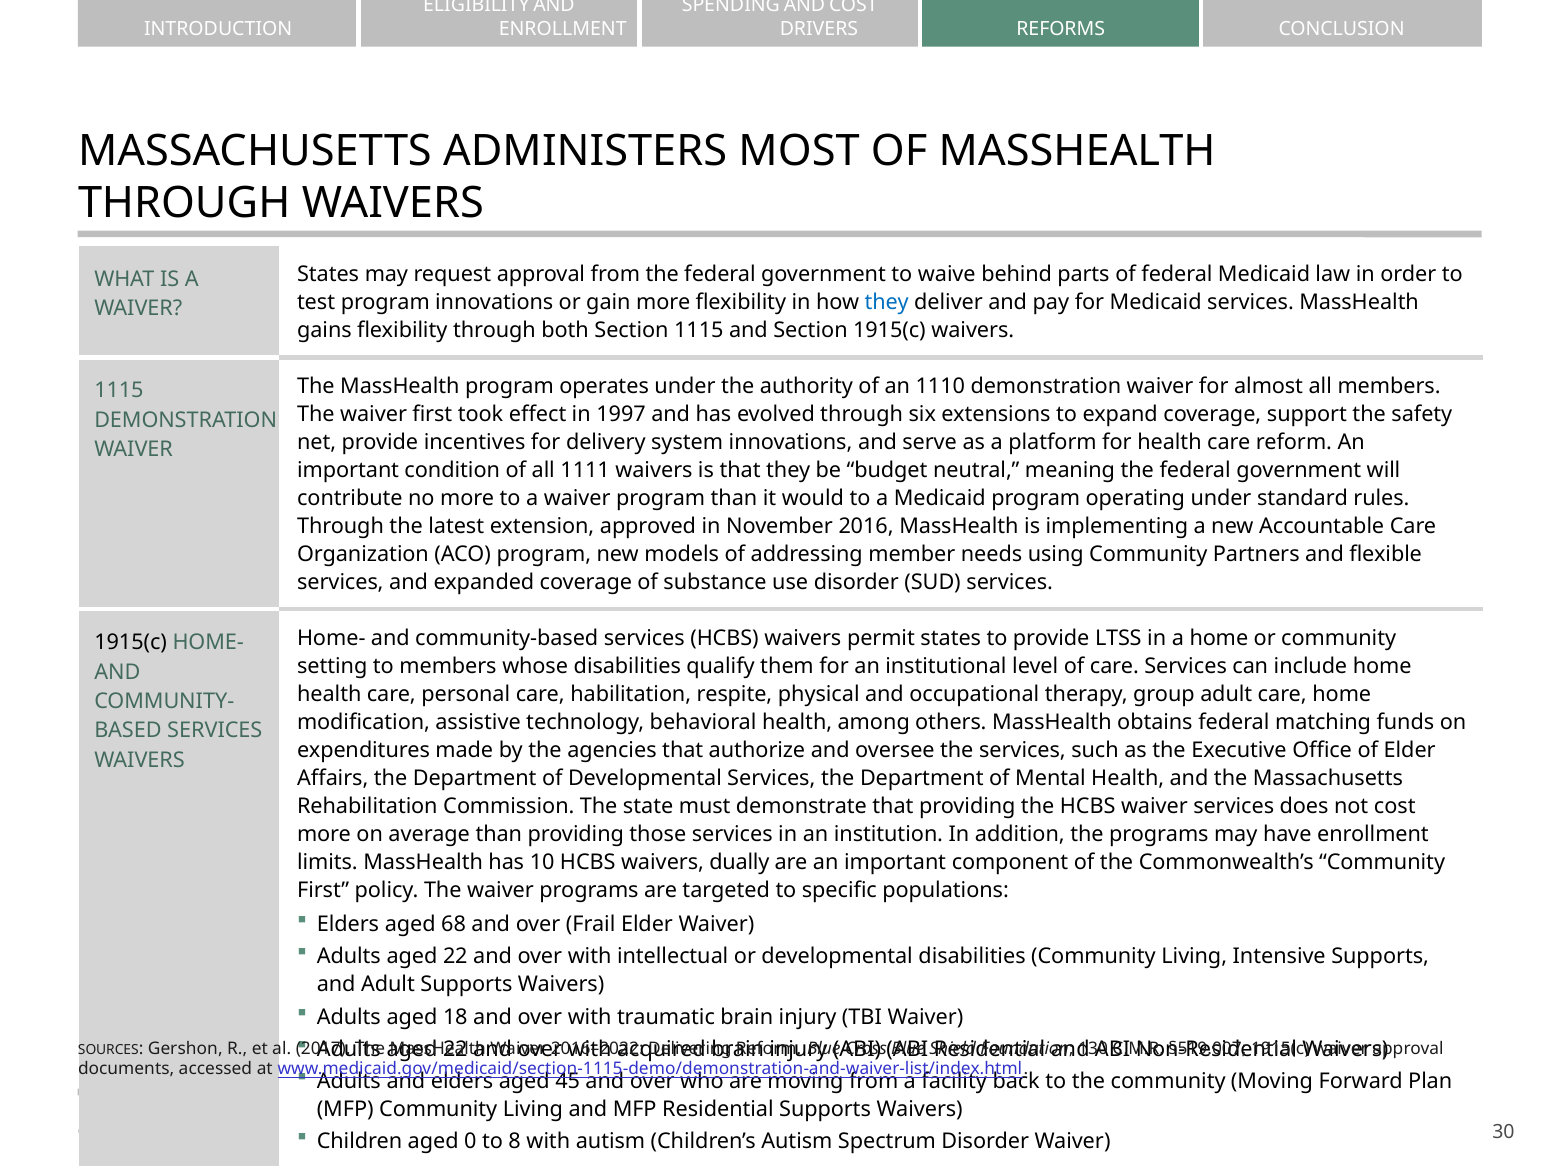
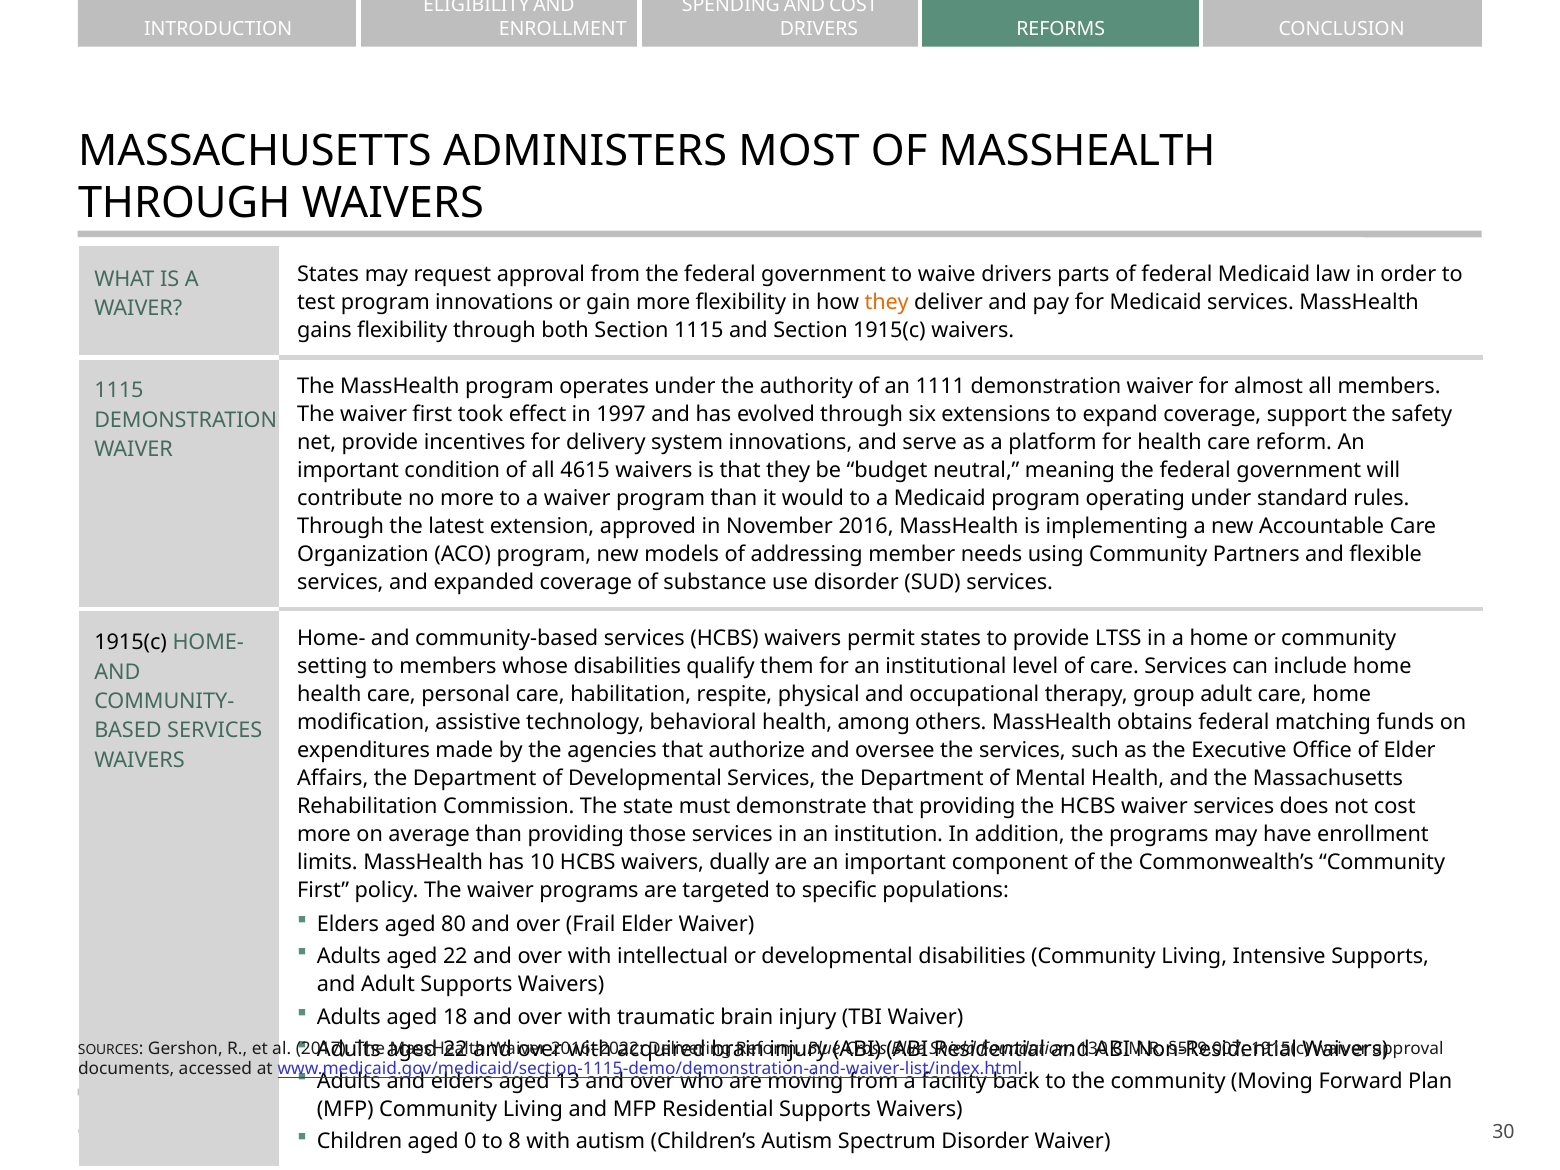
waive behind: behind -> drivers
they at (887, 303) colour: blue -> orange
1110: 1110 -> 1111
1111: 1111 -> 4615
68: 68 -> 80
45: 45 -> 13
